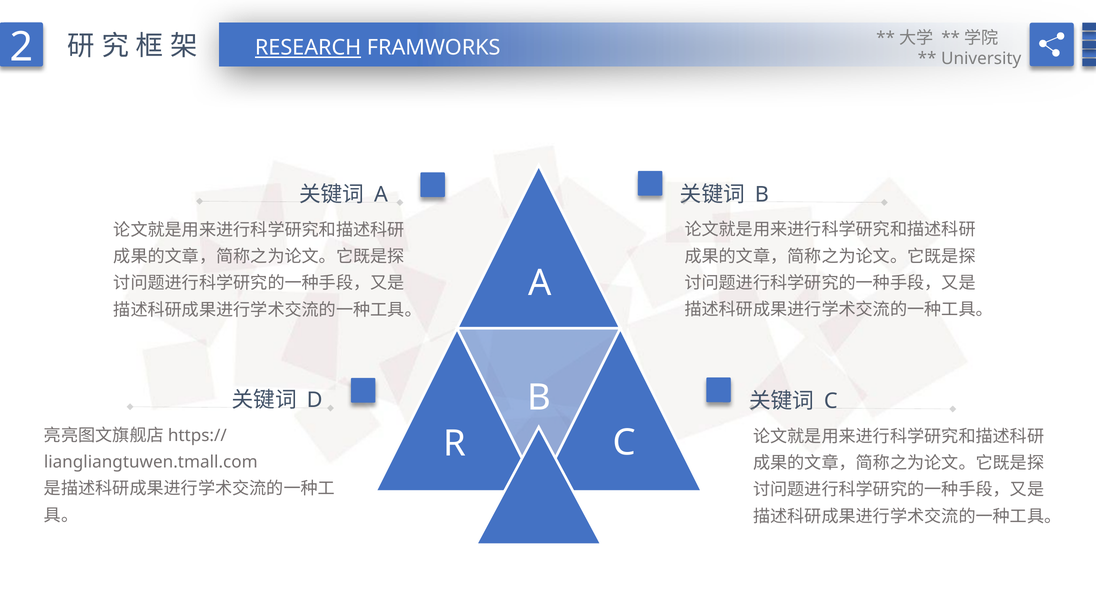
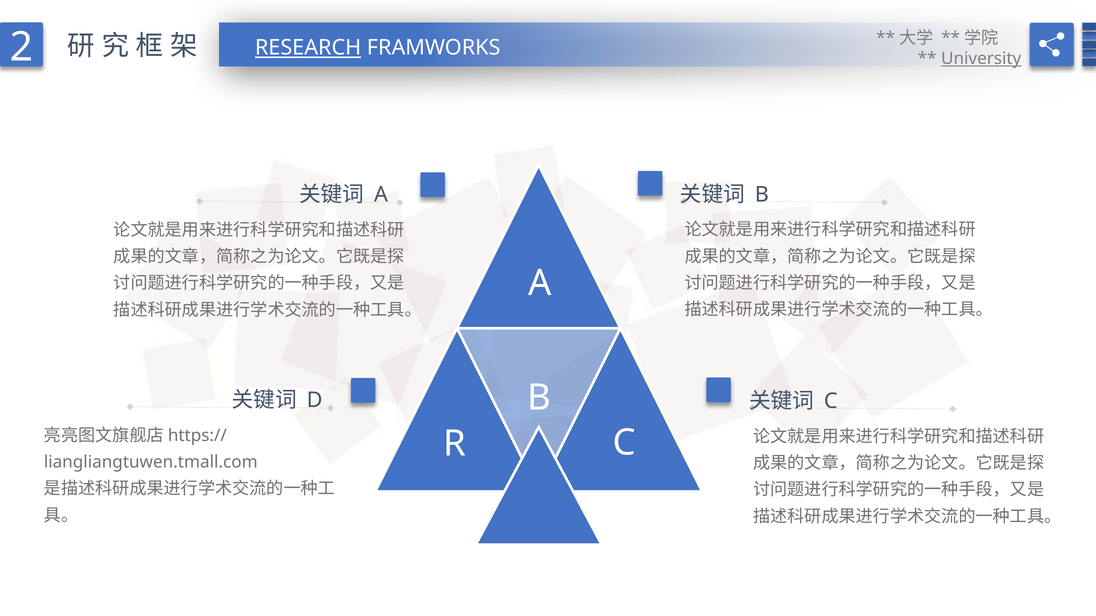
University underline: none -> present
